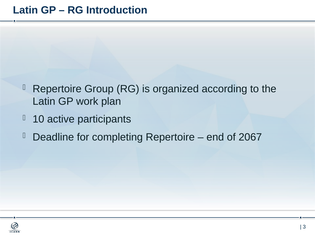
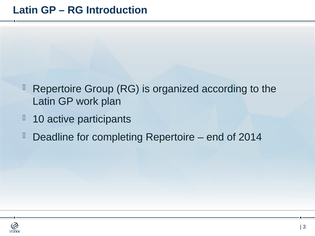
2067: 2067 -> 2014
